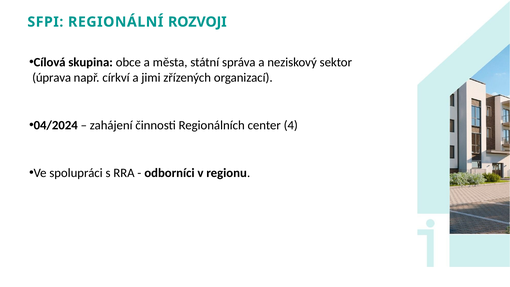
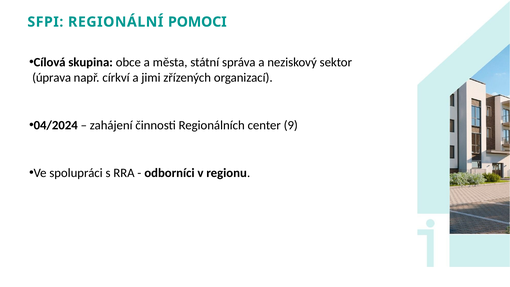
ROZVOJI: ROZVOJI -> POMOCI
4: 4 -> 9
